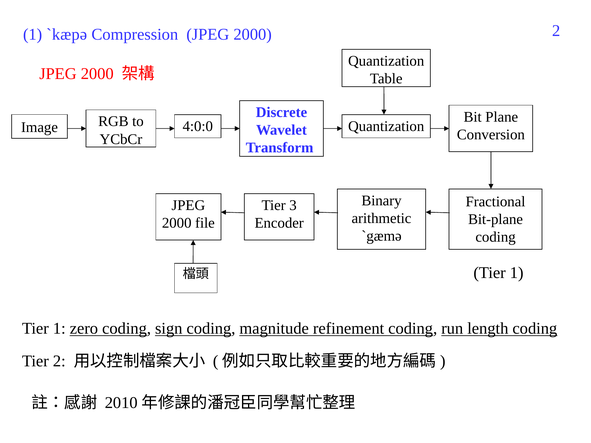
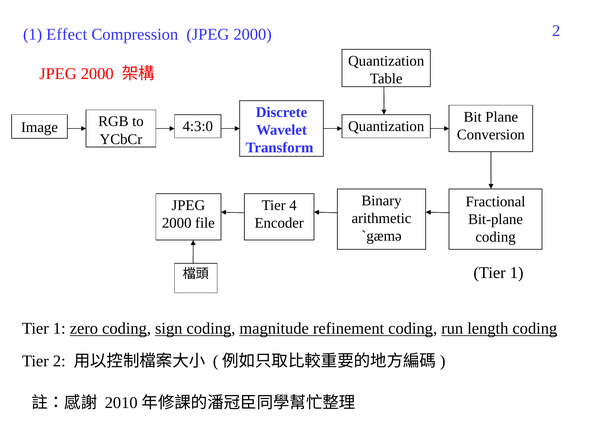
ˋkæpə: ˋkæpə -> Effect
4:0:0: 4:0:0 -> 4:3:0
3: 3 -> 4
